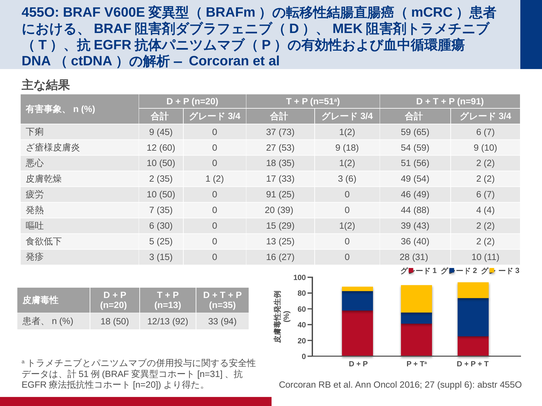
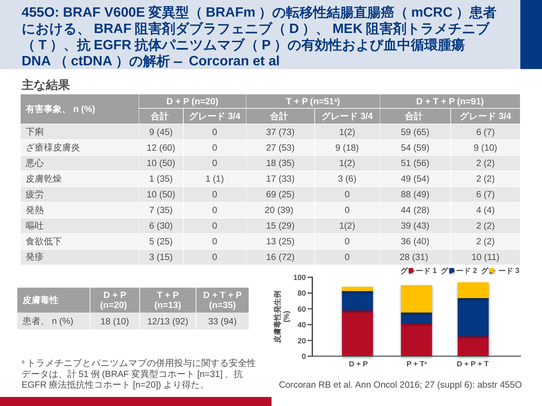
2 at (152, 179): 2 -> 1
1 2: 2 -> 1
91: 91 -> 69
46: 46 -> 88
44 88: 88 -> 28
16 27: 27 -> 72
18 50: 50 -> 10
